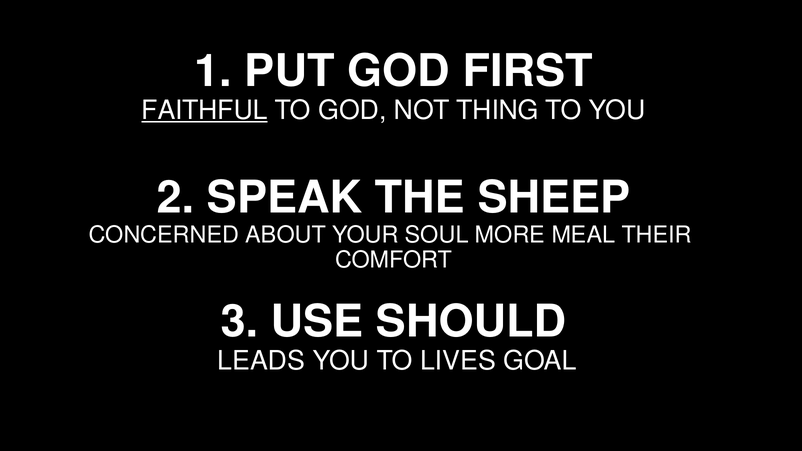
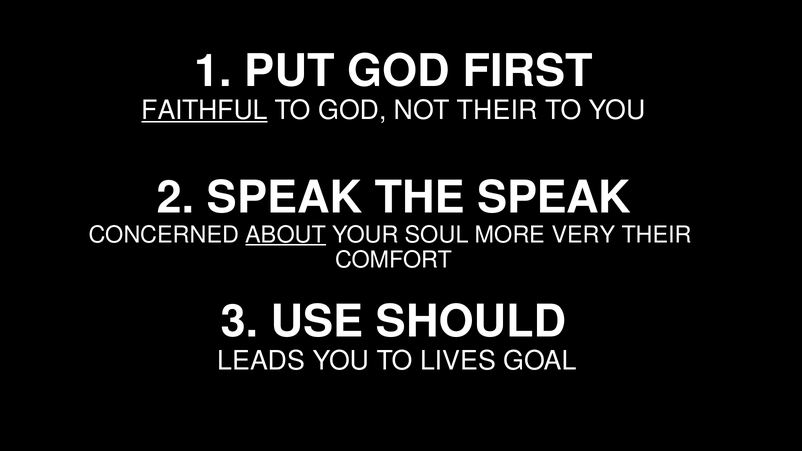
NOT THING: THING -> THEIR
THE SHEEP: SHEEP -> SPEAK
ABOUT underline: none -> present
MEAL: MEAL -> VERY
